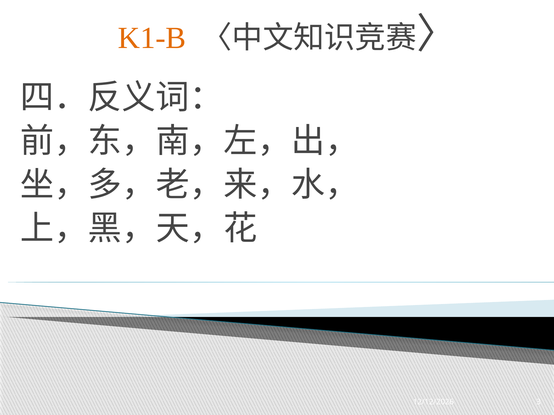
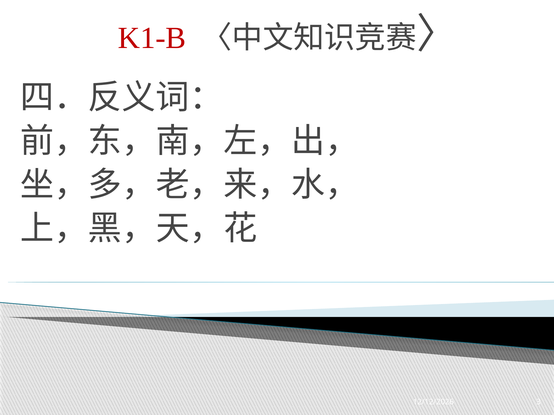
K1-B colour: orange -> red
